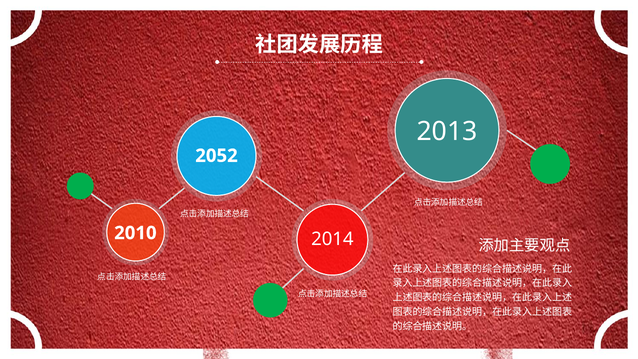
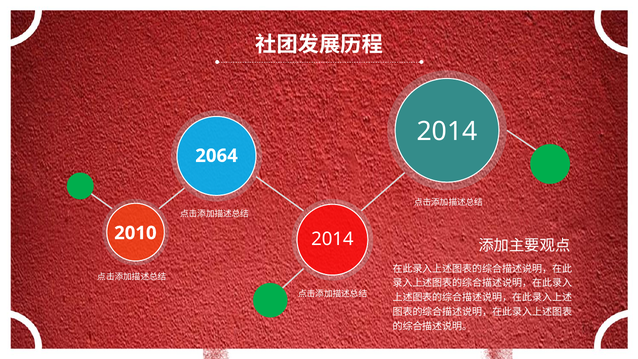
2013 at (447, 131): 2013 -> 2014
2052: 2052 -> 2064
